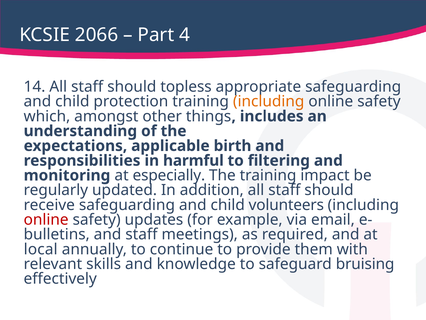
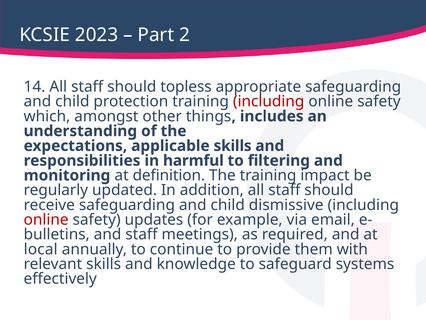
2066: 2066 -> 2023
4: 4 -> 2
including at (269, 101) colour: orange -> red
applicable birth: birth -> skills
especially: especially -> definition
volunteers: volunteers -> dismissive
bruising: bruising -> systems
